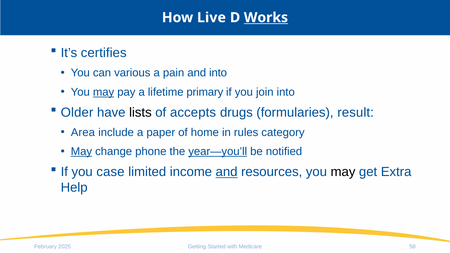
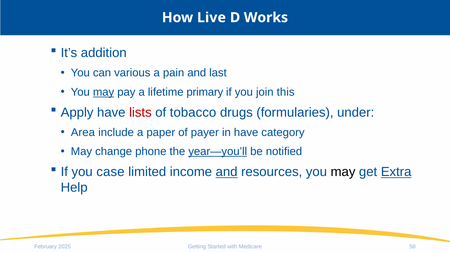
Works underline: present -> none
certifies: certifies -> addition
and into: into -> last
join into: into -> this
Older: Older -> Apply
lists colour: black -> red
accepts: accepts -> tobacco
result: result -> under
home: home -> payer
in rules: rules -> have
May at (81, 152) underline: present -> none
Extra underline: none -> present
